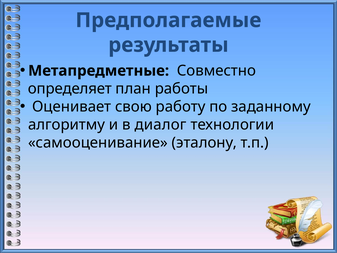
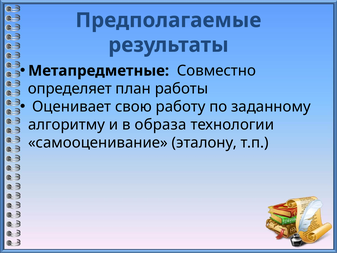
диалог: диалог -> образа
